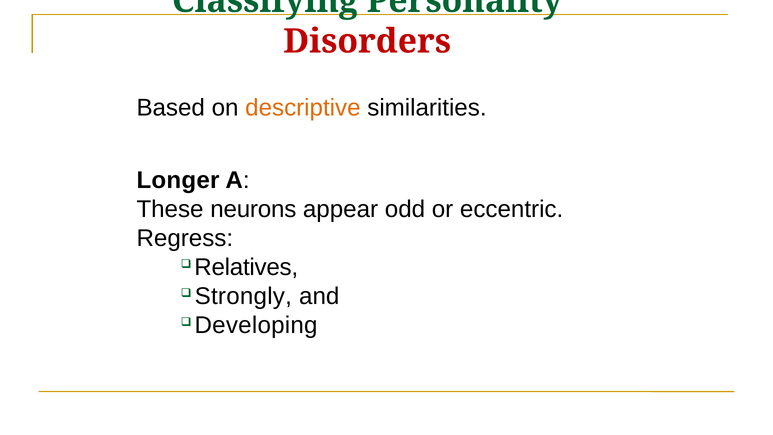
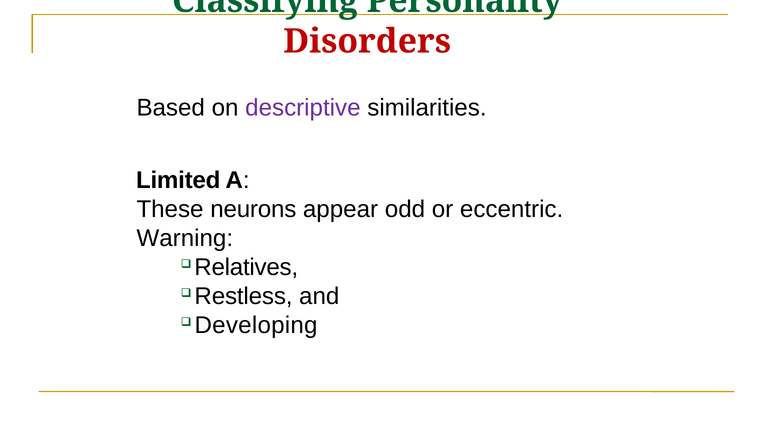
descriptive colour: orange -> purple
Longer: Longer -> Limited
Regress: Regress -> Warning
Strongly: Strongly -> Restless
